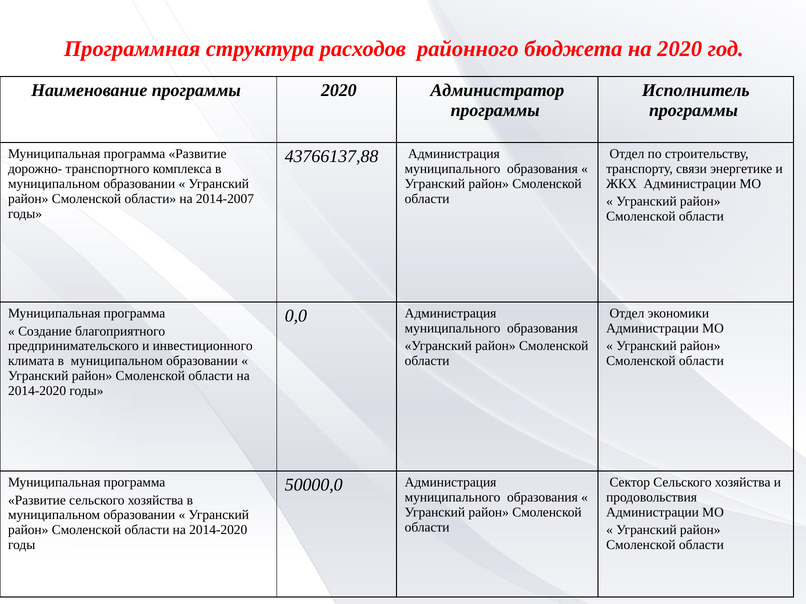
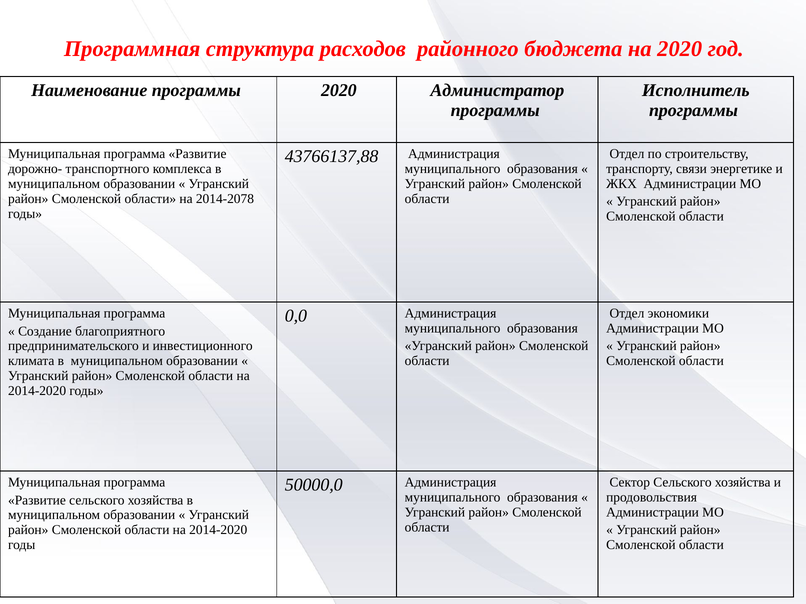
2014-2007: 2014-2007 -> 2014-2078
